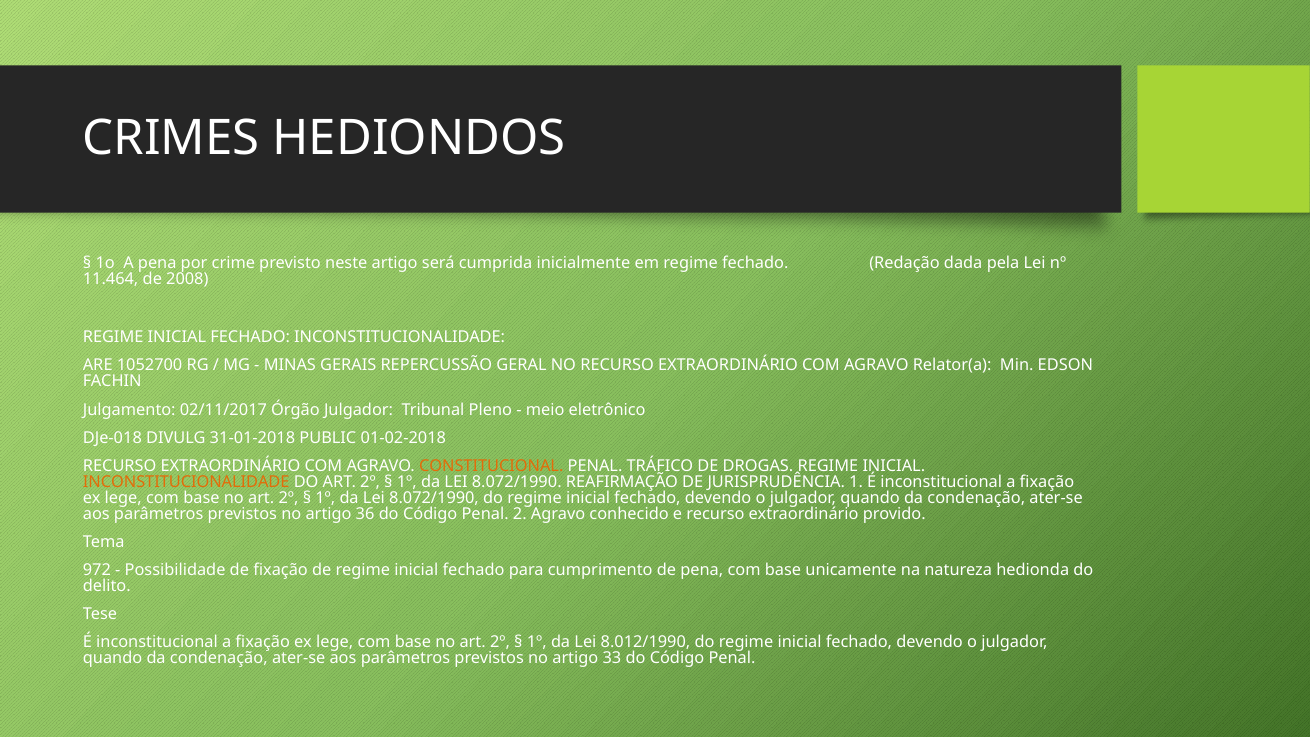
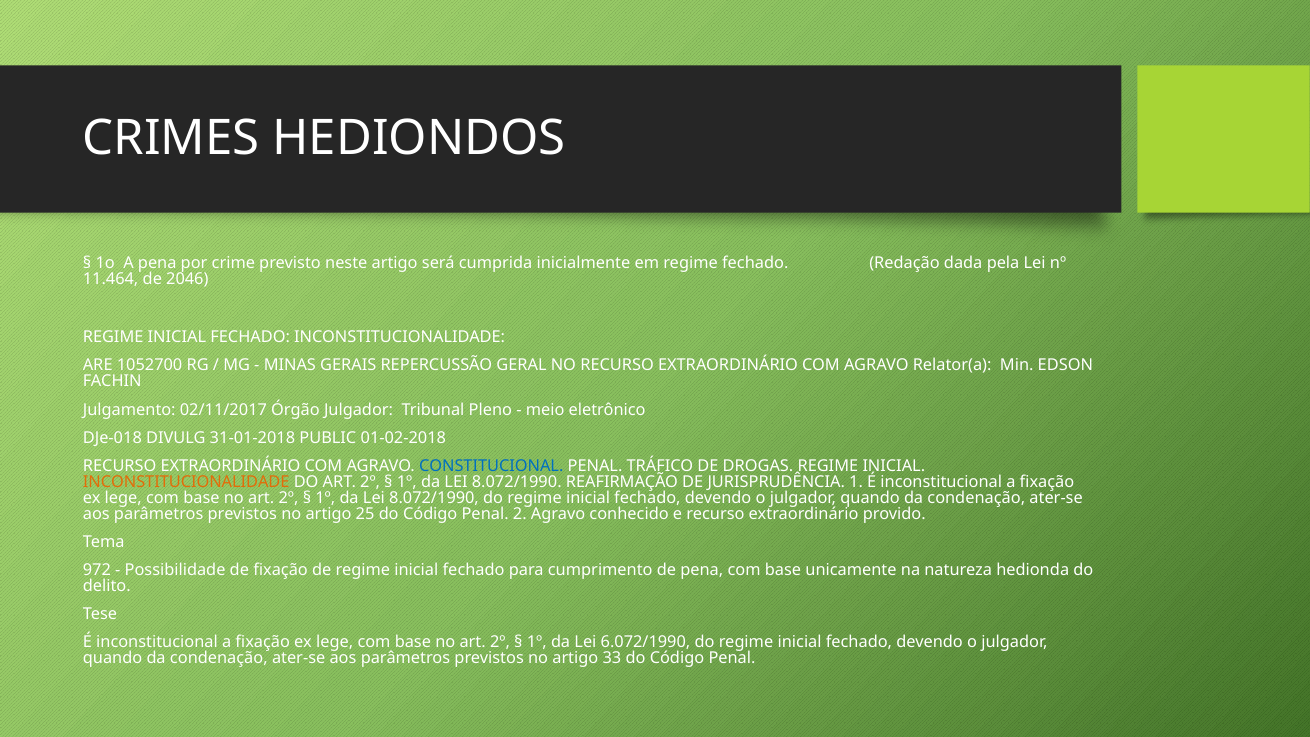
2008: 2008 -> 2046
CONSTITUCIONAL colour: orange -> blue
36: 36 -> 25
8.012/1990: 8.012/1990 -> 6.072/1990
